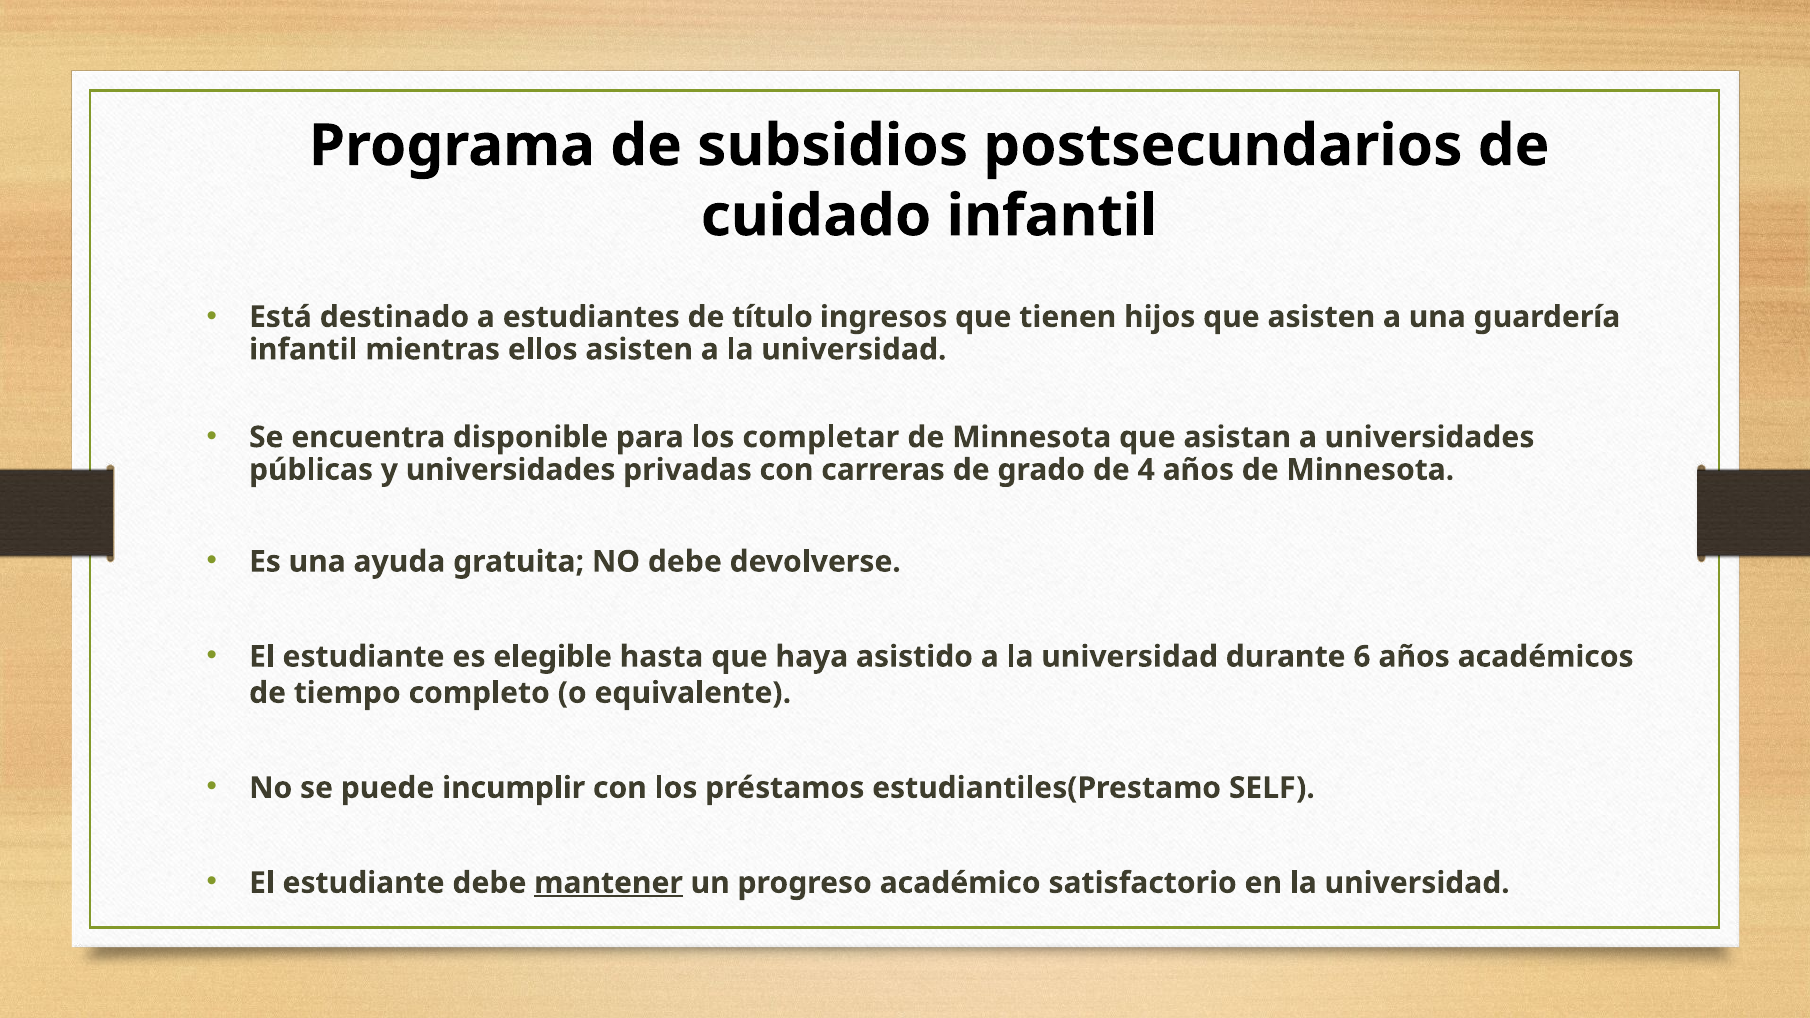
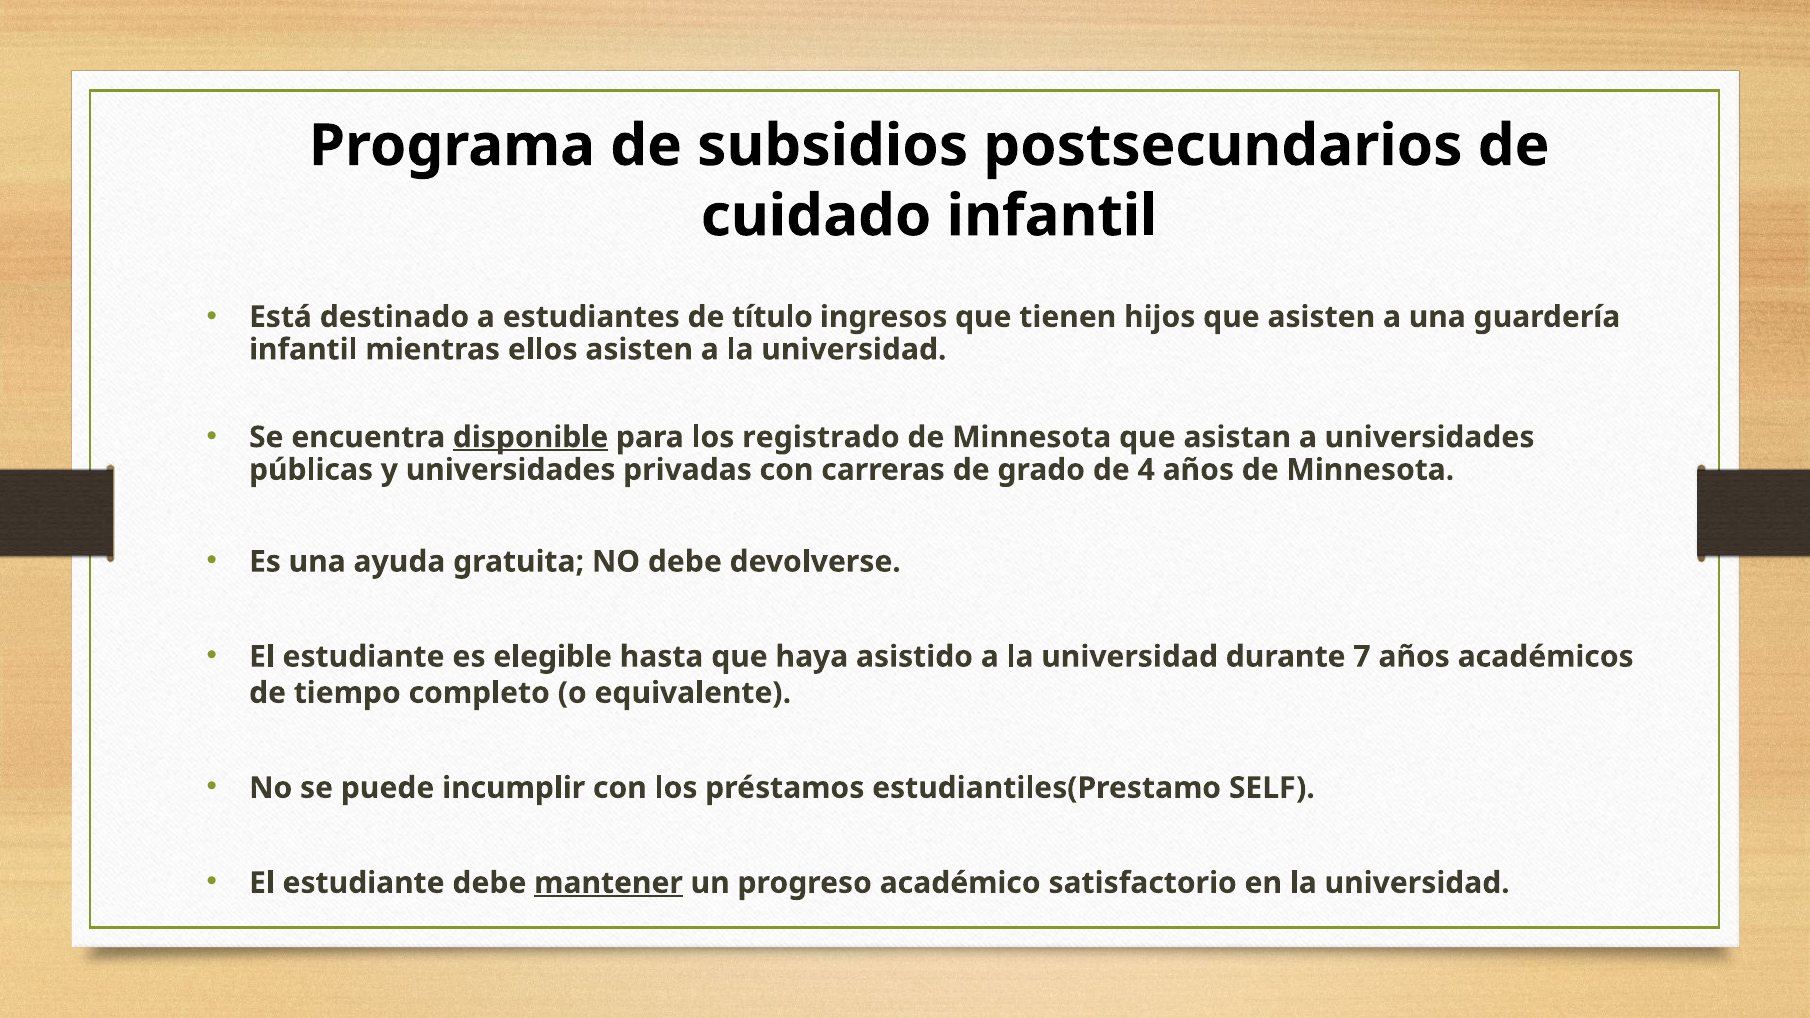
disponible underline: none -> present
completar: completar -> registrado
6: 6 -> 7
